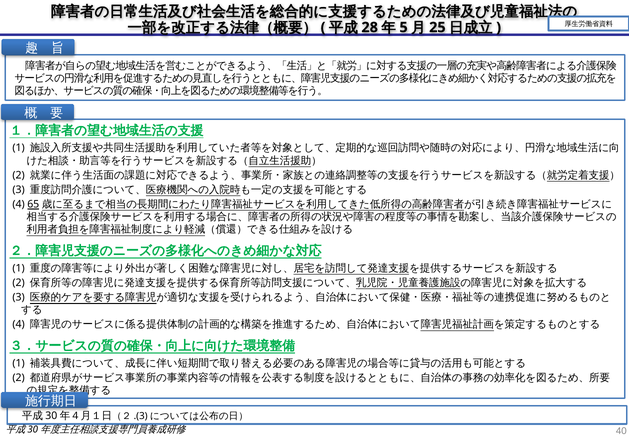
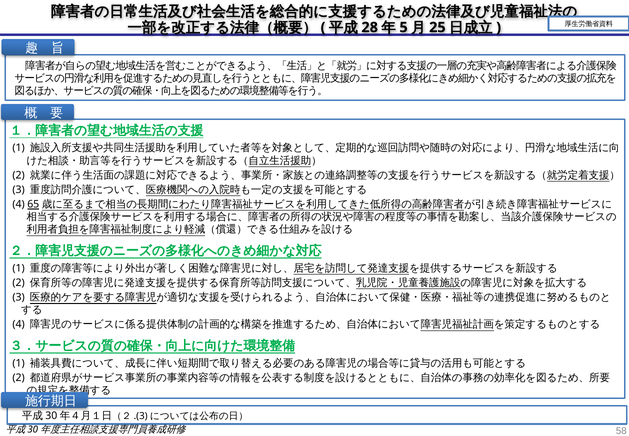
40: 40 -> 58
